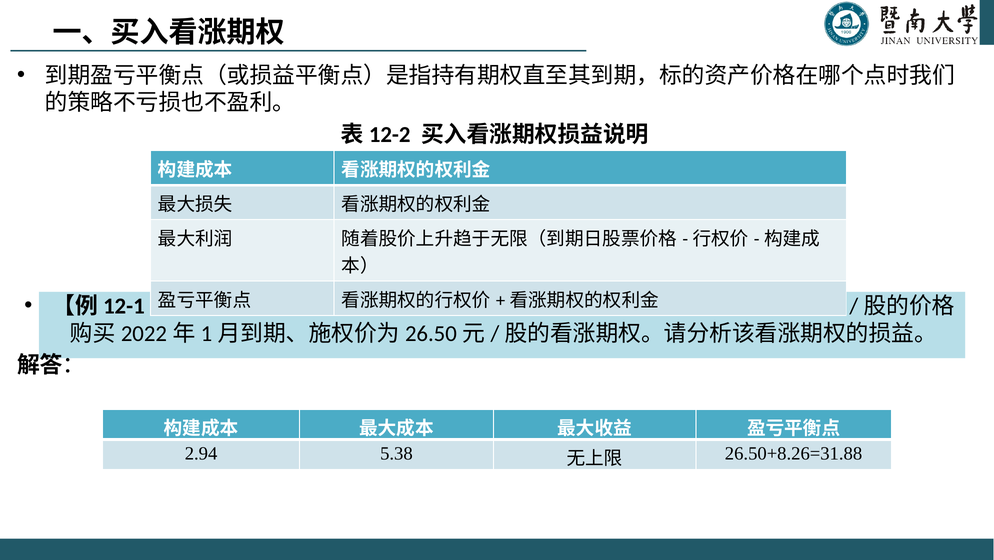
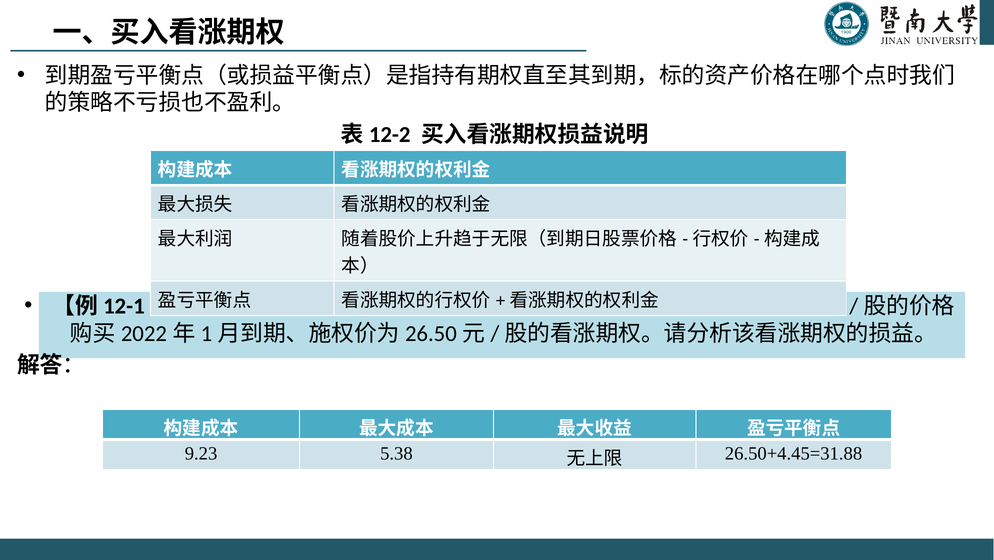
2.94: 2.94 -> 9.23
26.50+8.26=31.88: 26.50+8.26=31.88 -> 26.50+4.45=31.88
